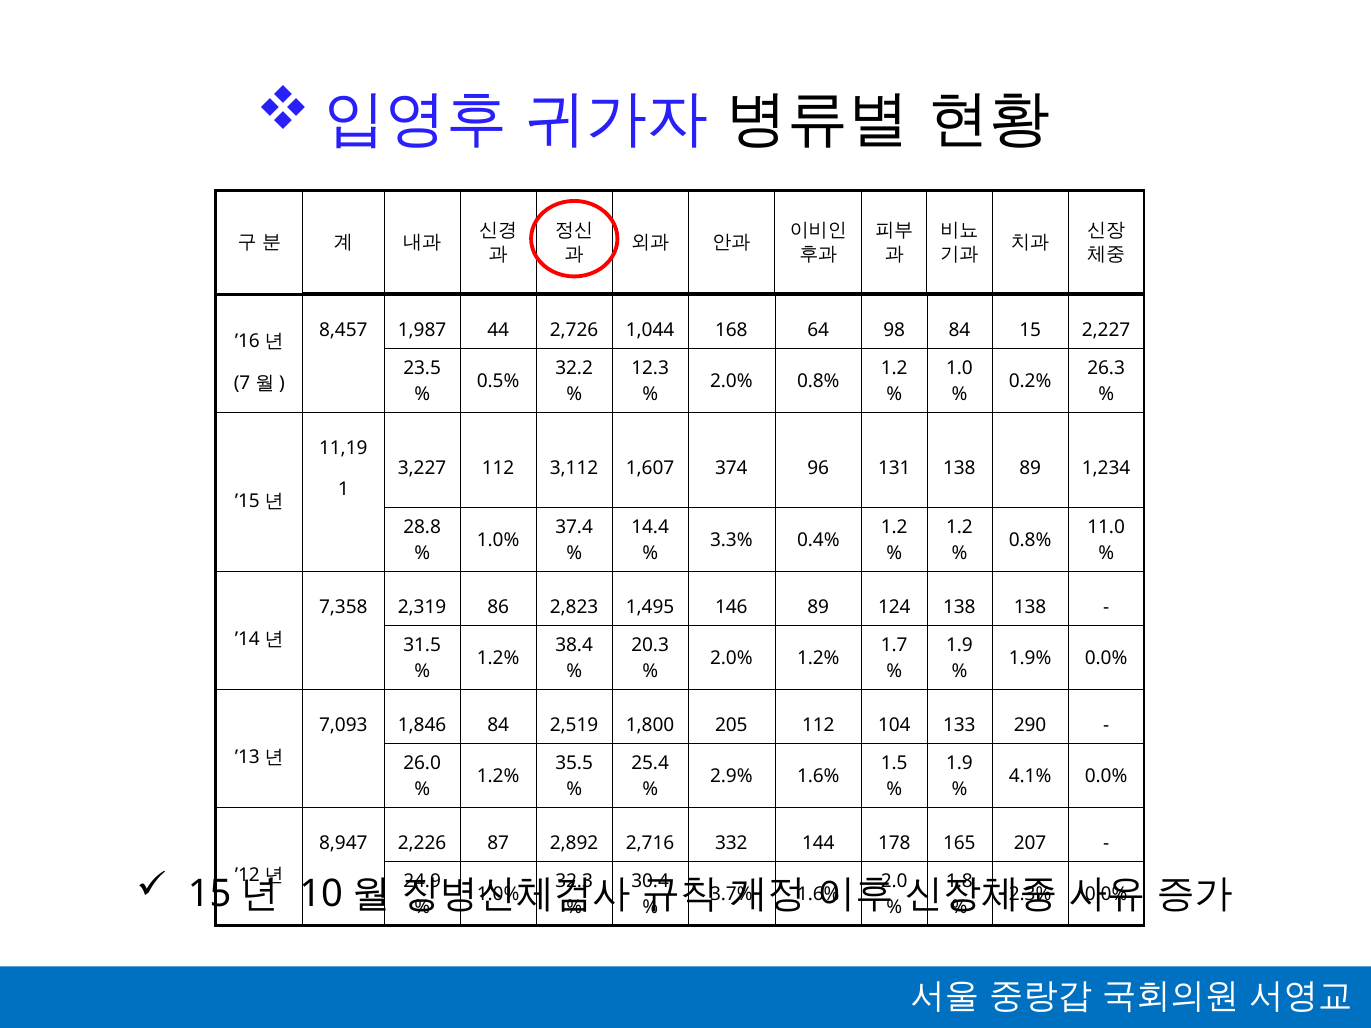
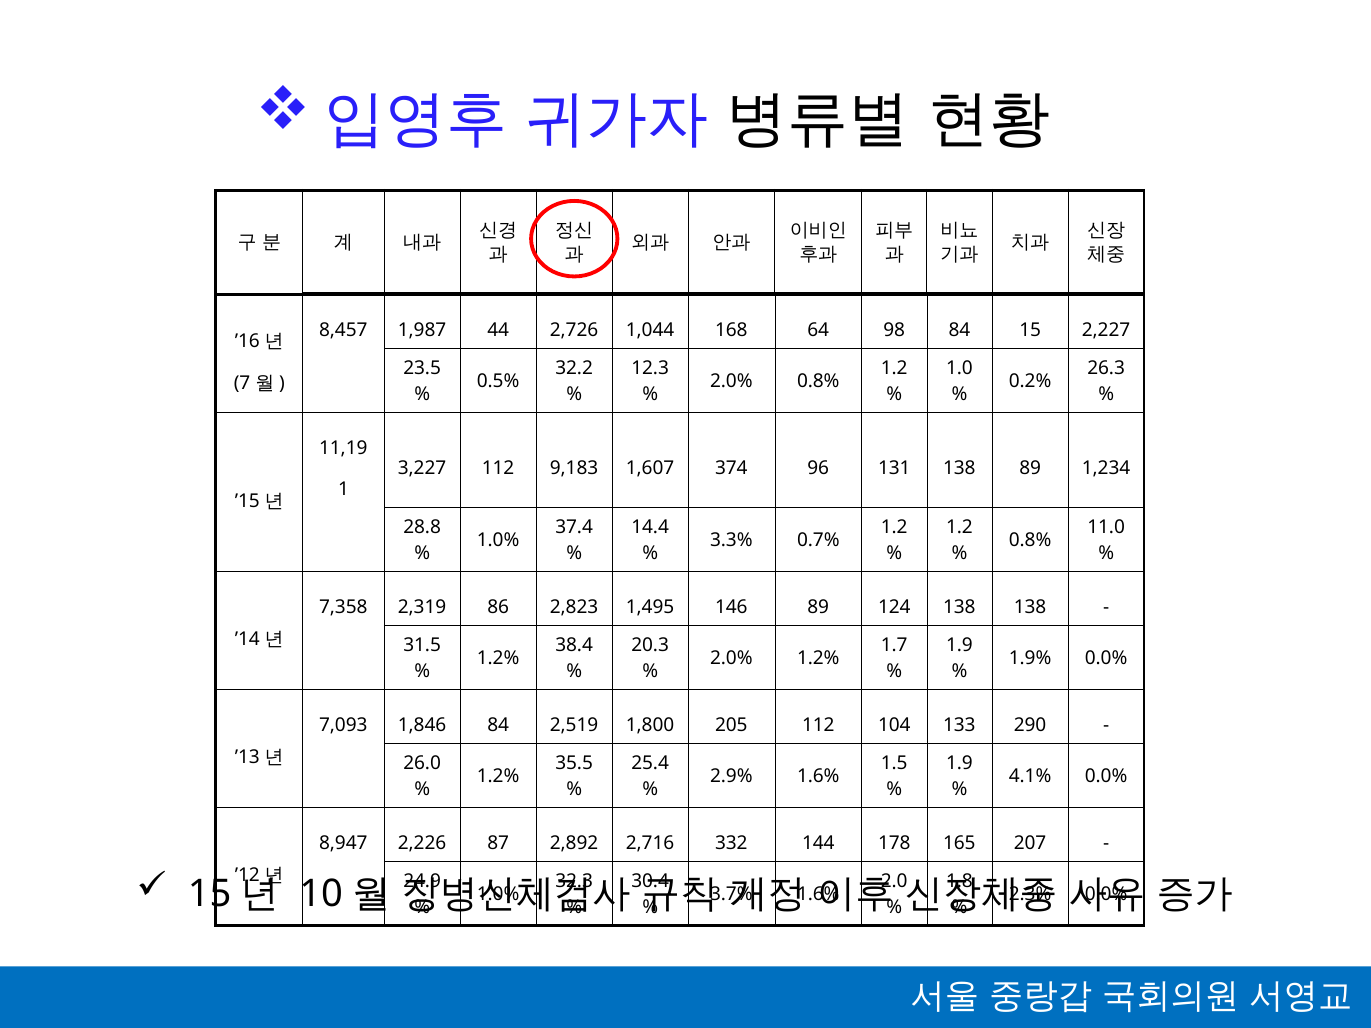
3,112: 3,112 -> 9,183
0.4%: 0.4% -> 0.7%
